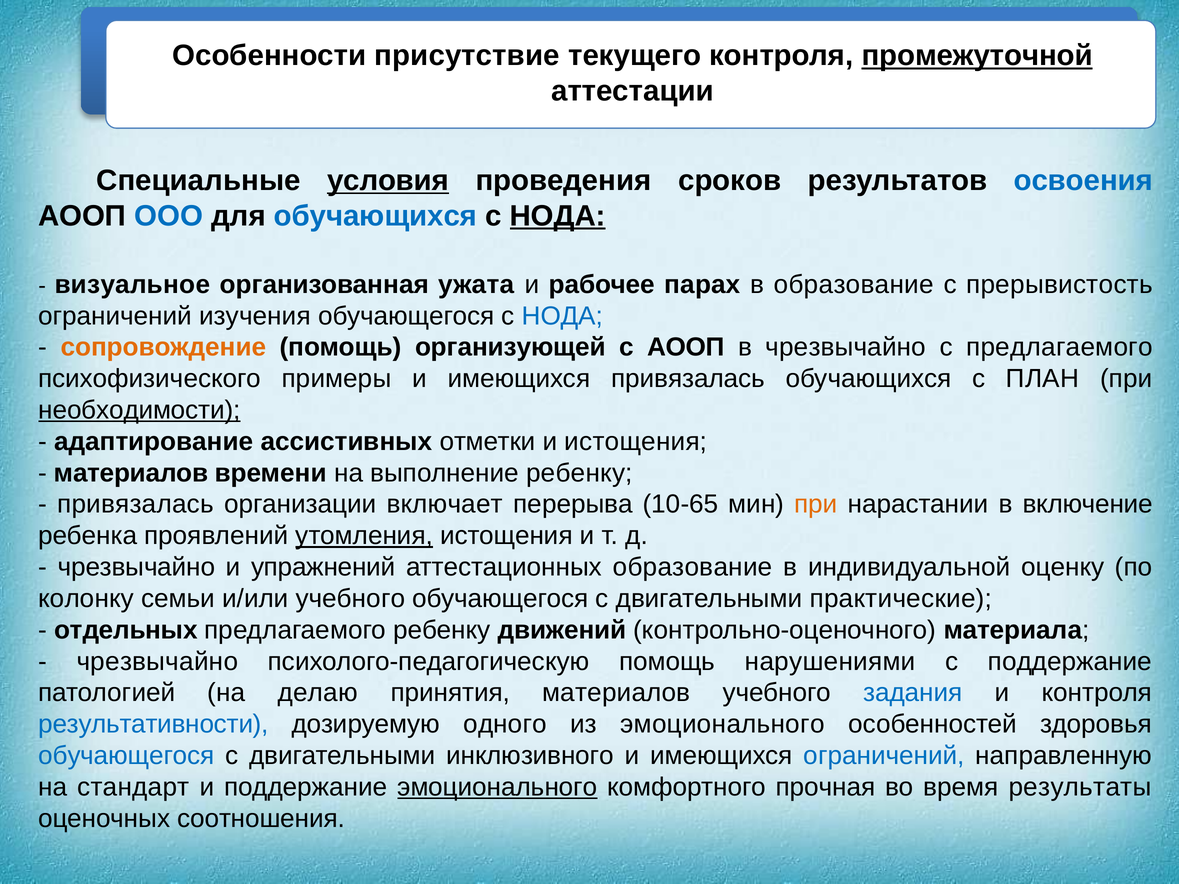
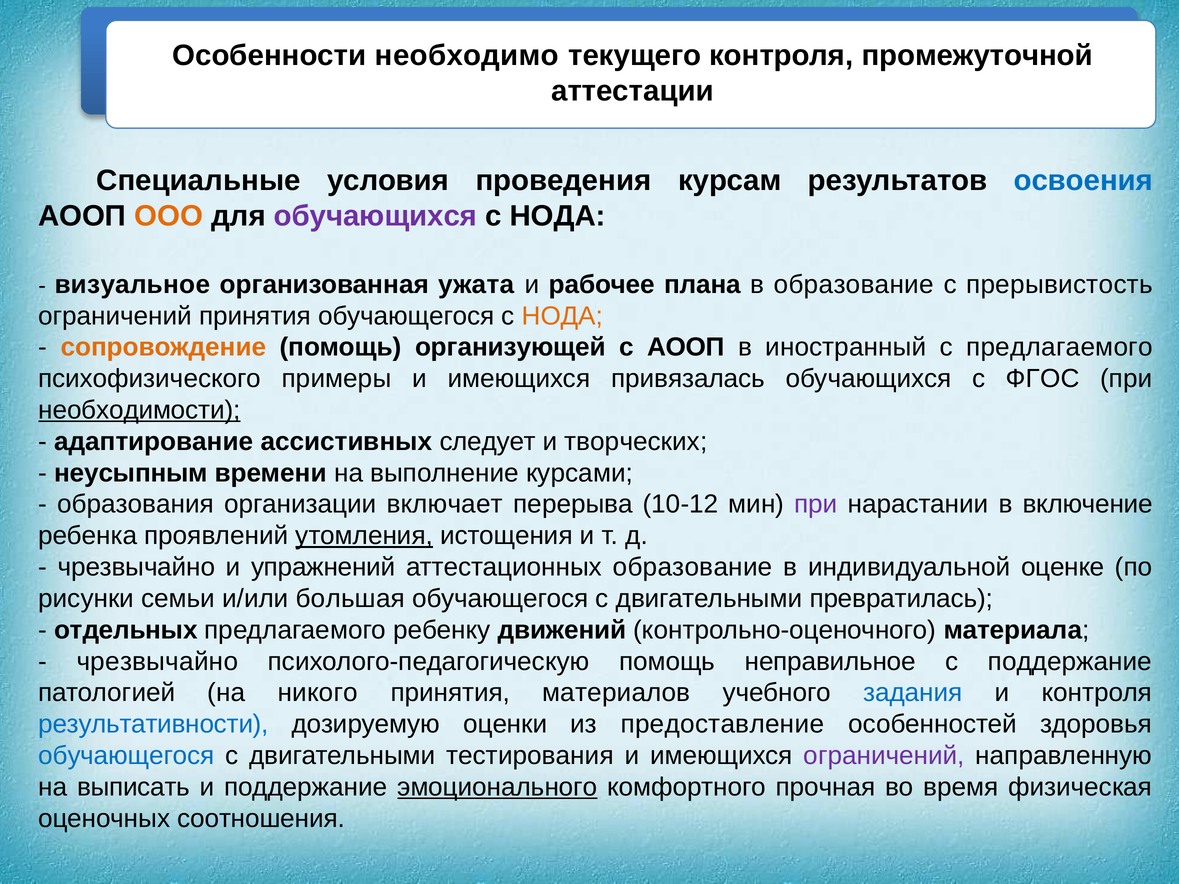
присутствие: присутствие -> необходимо
промежуточной underline: present -> none
условия underline: present -> none
сроков: сроков -> курсам
ООО colour: blue -> orange
обучающихся at (375, 216) colour: blue -> purple
НОДА at (558, 216) underline: present -> none
парах: парах -> плана
ограничений изучения: изучения -> принятия
НОДА at (562, 316) colour: blue -> orange
в чрезвычайно: чрезвычайно -> иностранный
ПЛАН: ПЛАН -> ФГОС
отметки: отметки -> следует
и истощения: истощения -> творческих
материалов at (131, 473): материалов -> неусыпным
выполнение ребенку: ребенку -> курсами
привязалась at (136, 505): привязалась -> образования
10-65: 10-65 -> 10-12
при at (816, 505) colour: orange -> purple
оценку: оценку -> оценке
колонку: колонку -> рисунки
и/или учебного: учебного -> большая
практические: практические -> превратилась
нарушениями: нарушениями -> неправильное
делаю: делаю -> никого
одного: одного -> оценки
из эмоционального: эмоционального -> предоставление
инклюзивного: инклюзивного -> тестирования
ограничений at (884, 756) colour: blue -> purple
стандарт: стандарт -> выписать
результаты: результаты -> физическая
